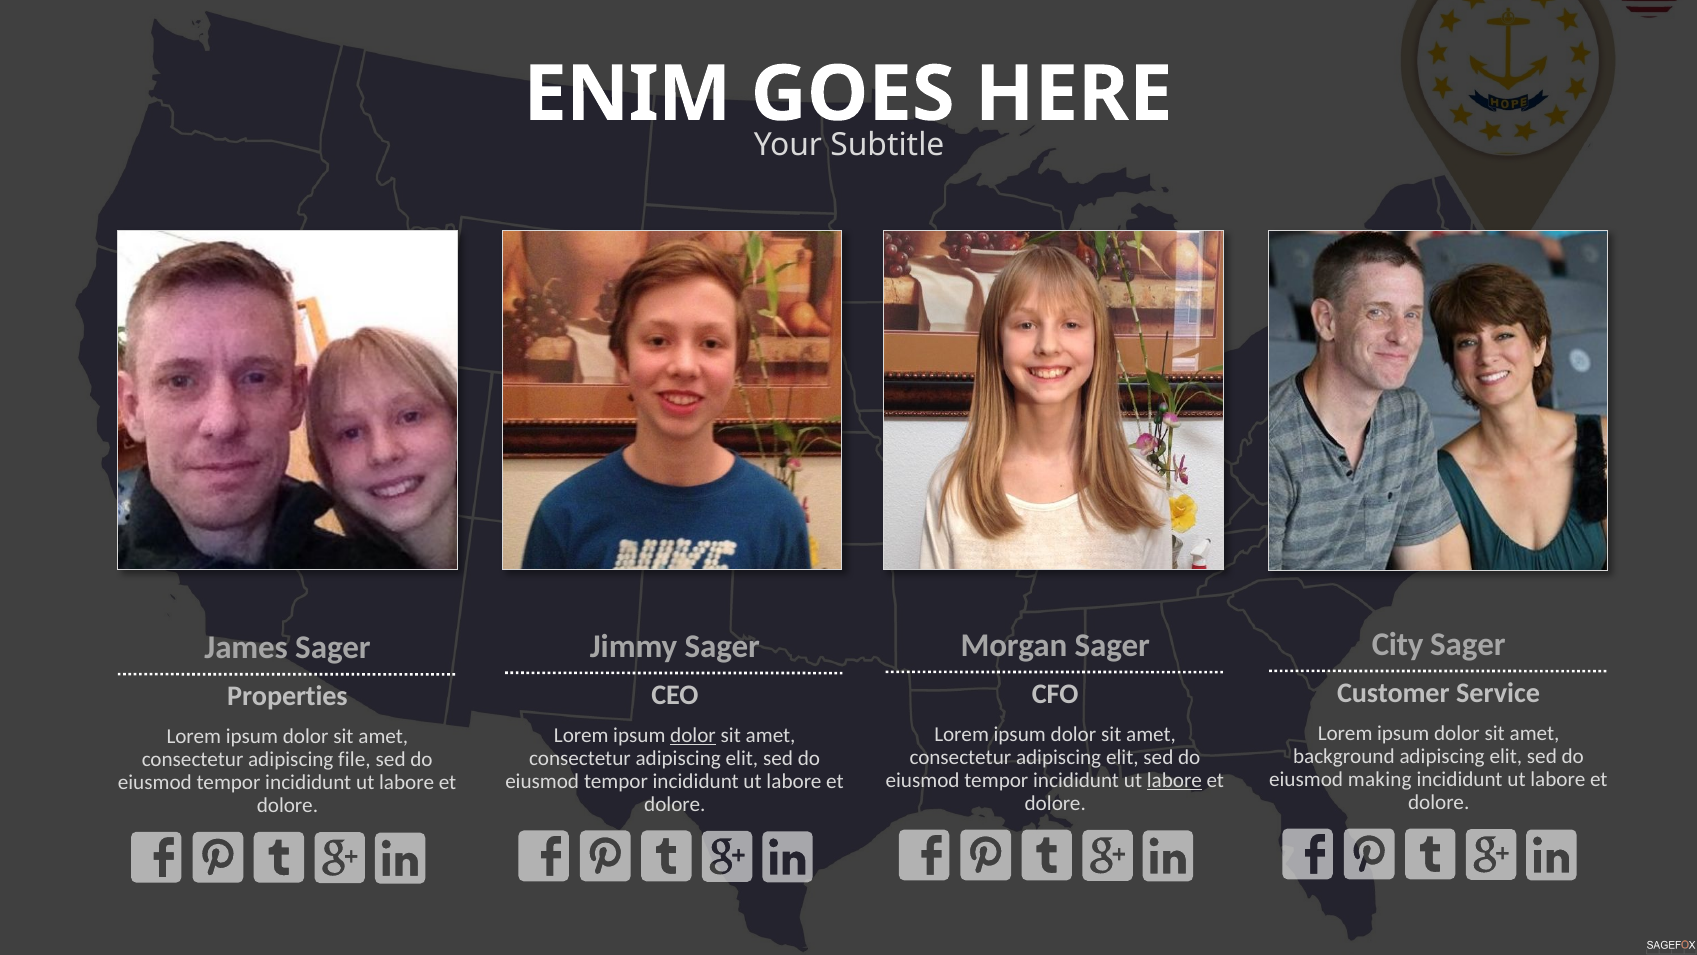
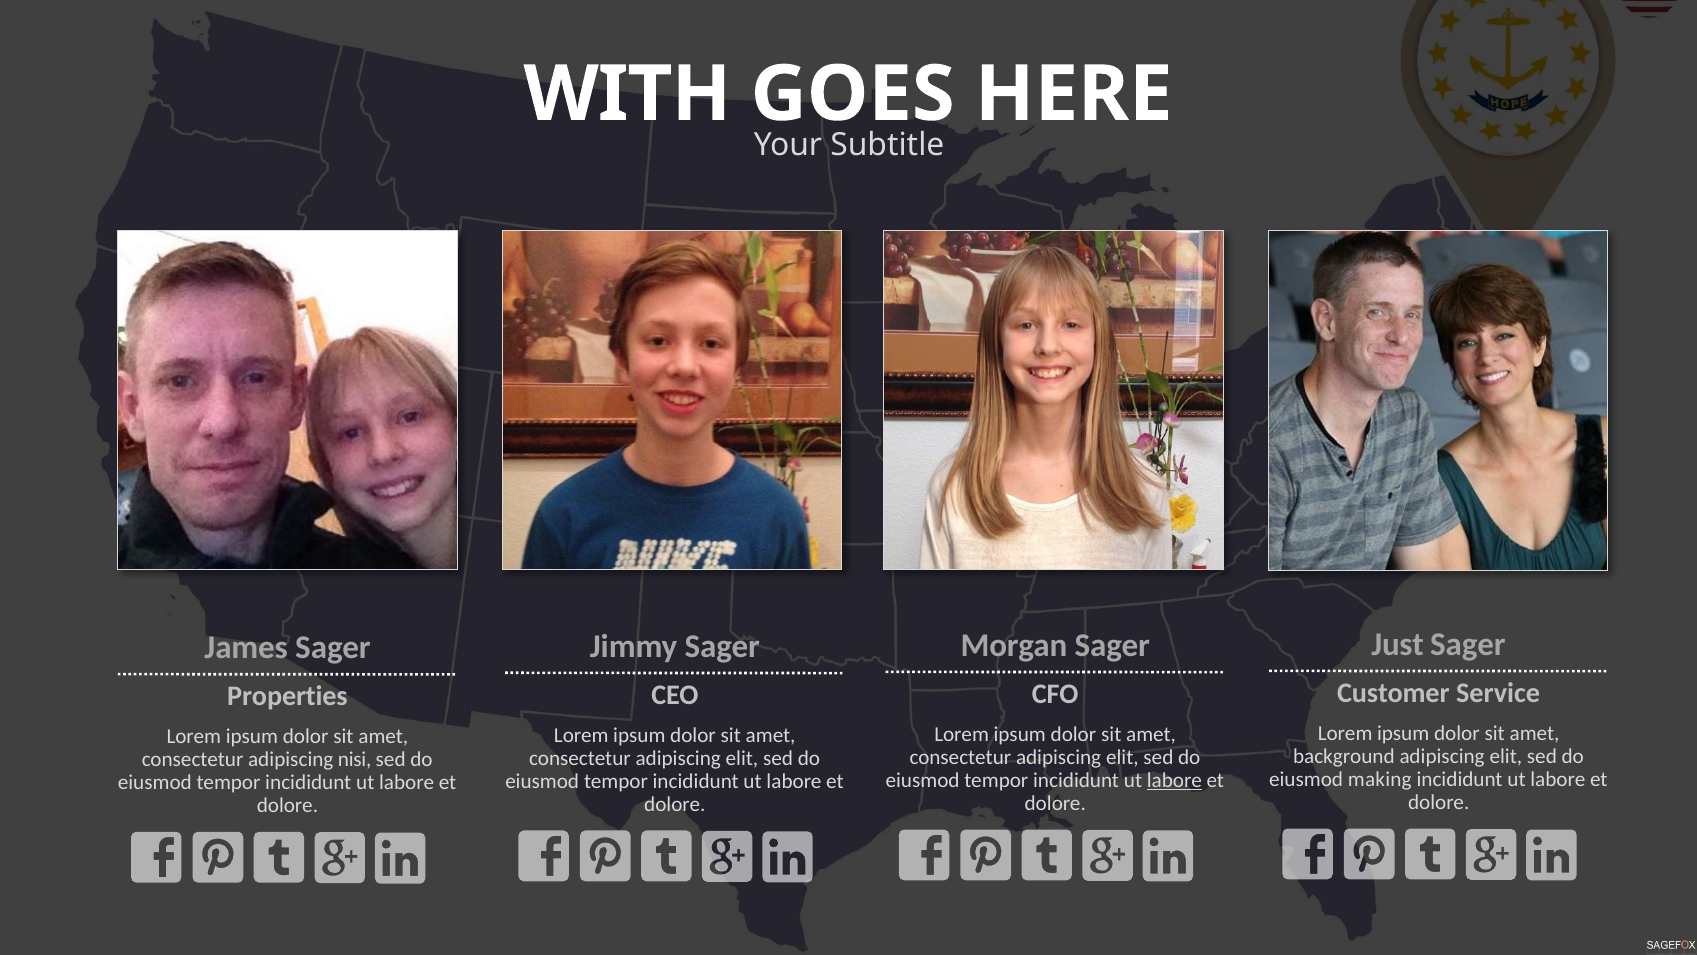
ENIM: ENIM -> WITH
City: City -> Just
dolor at (693, 735) underline: present -> none
file: file -> nisi
